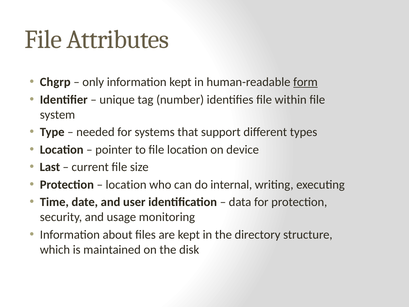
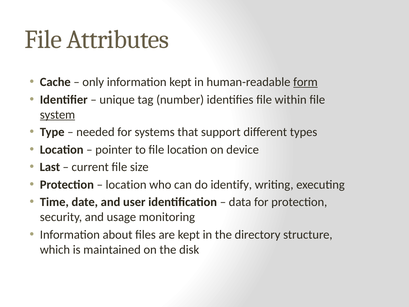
Chgrp: Chgrp -> Cache
system underline: none -> present
internal: internal -> identify
